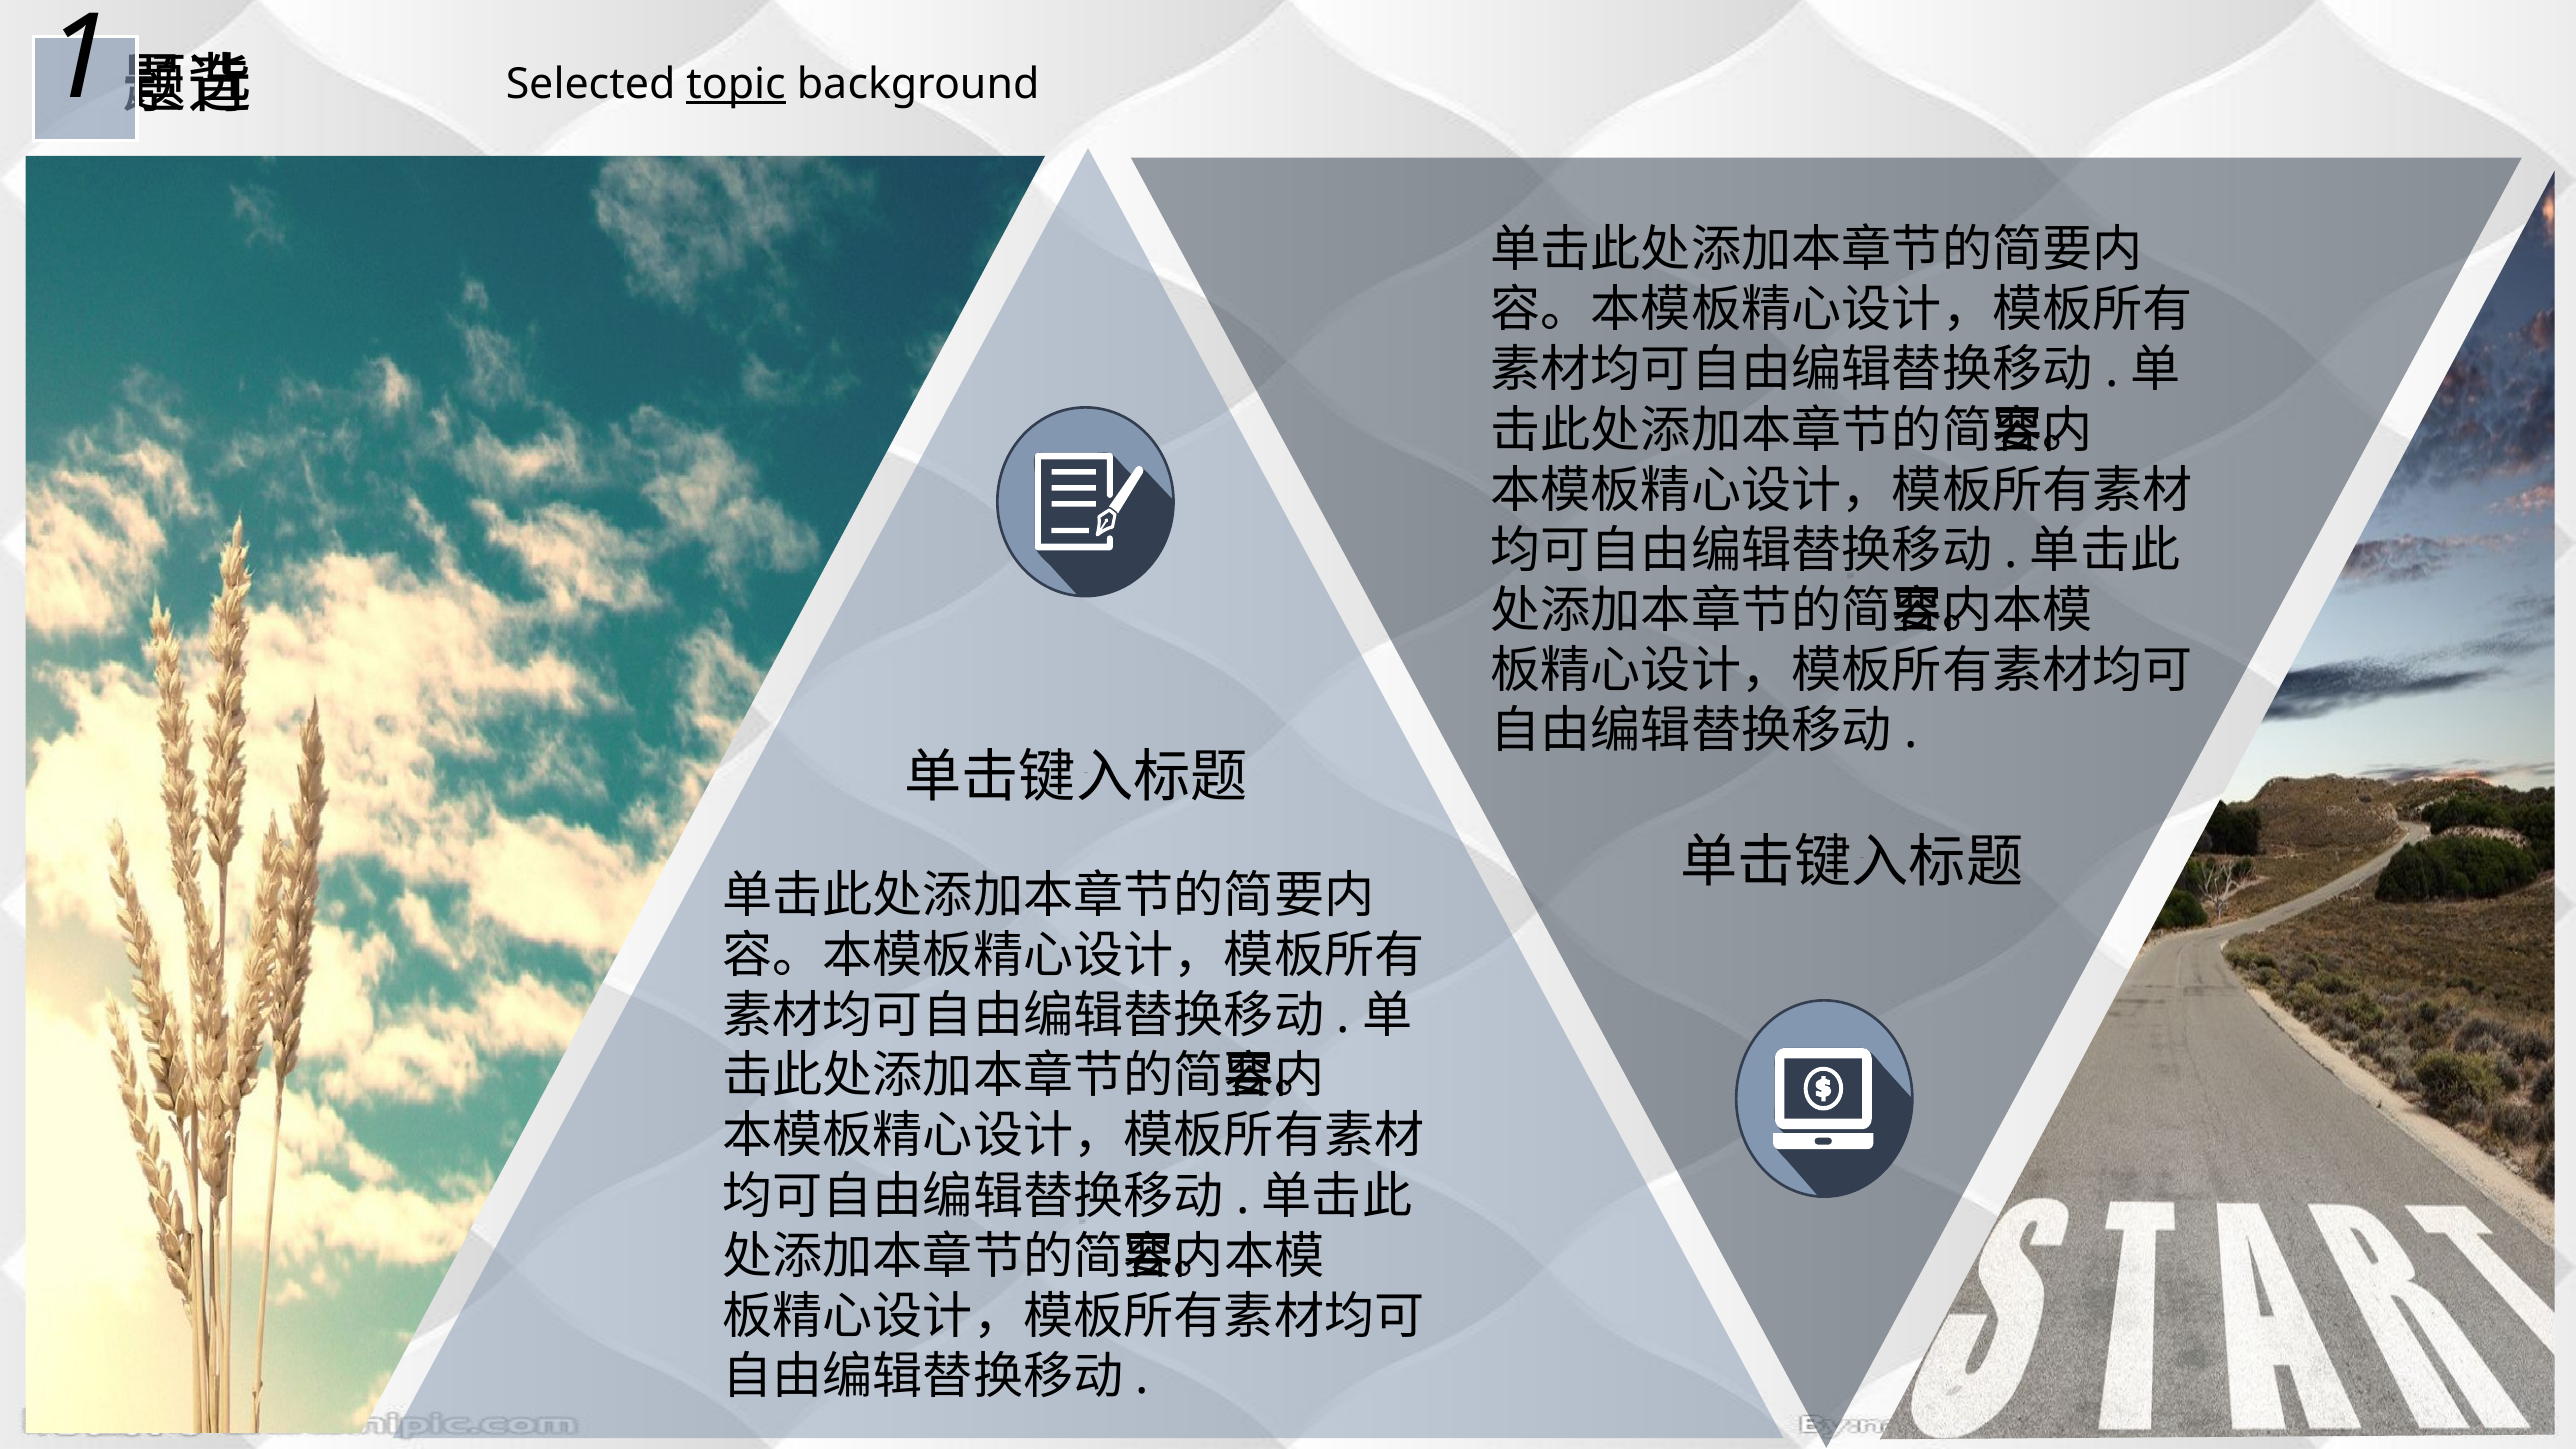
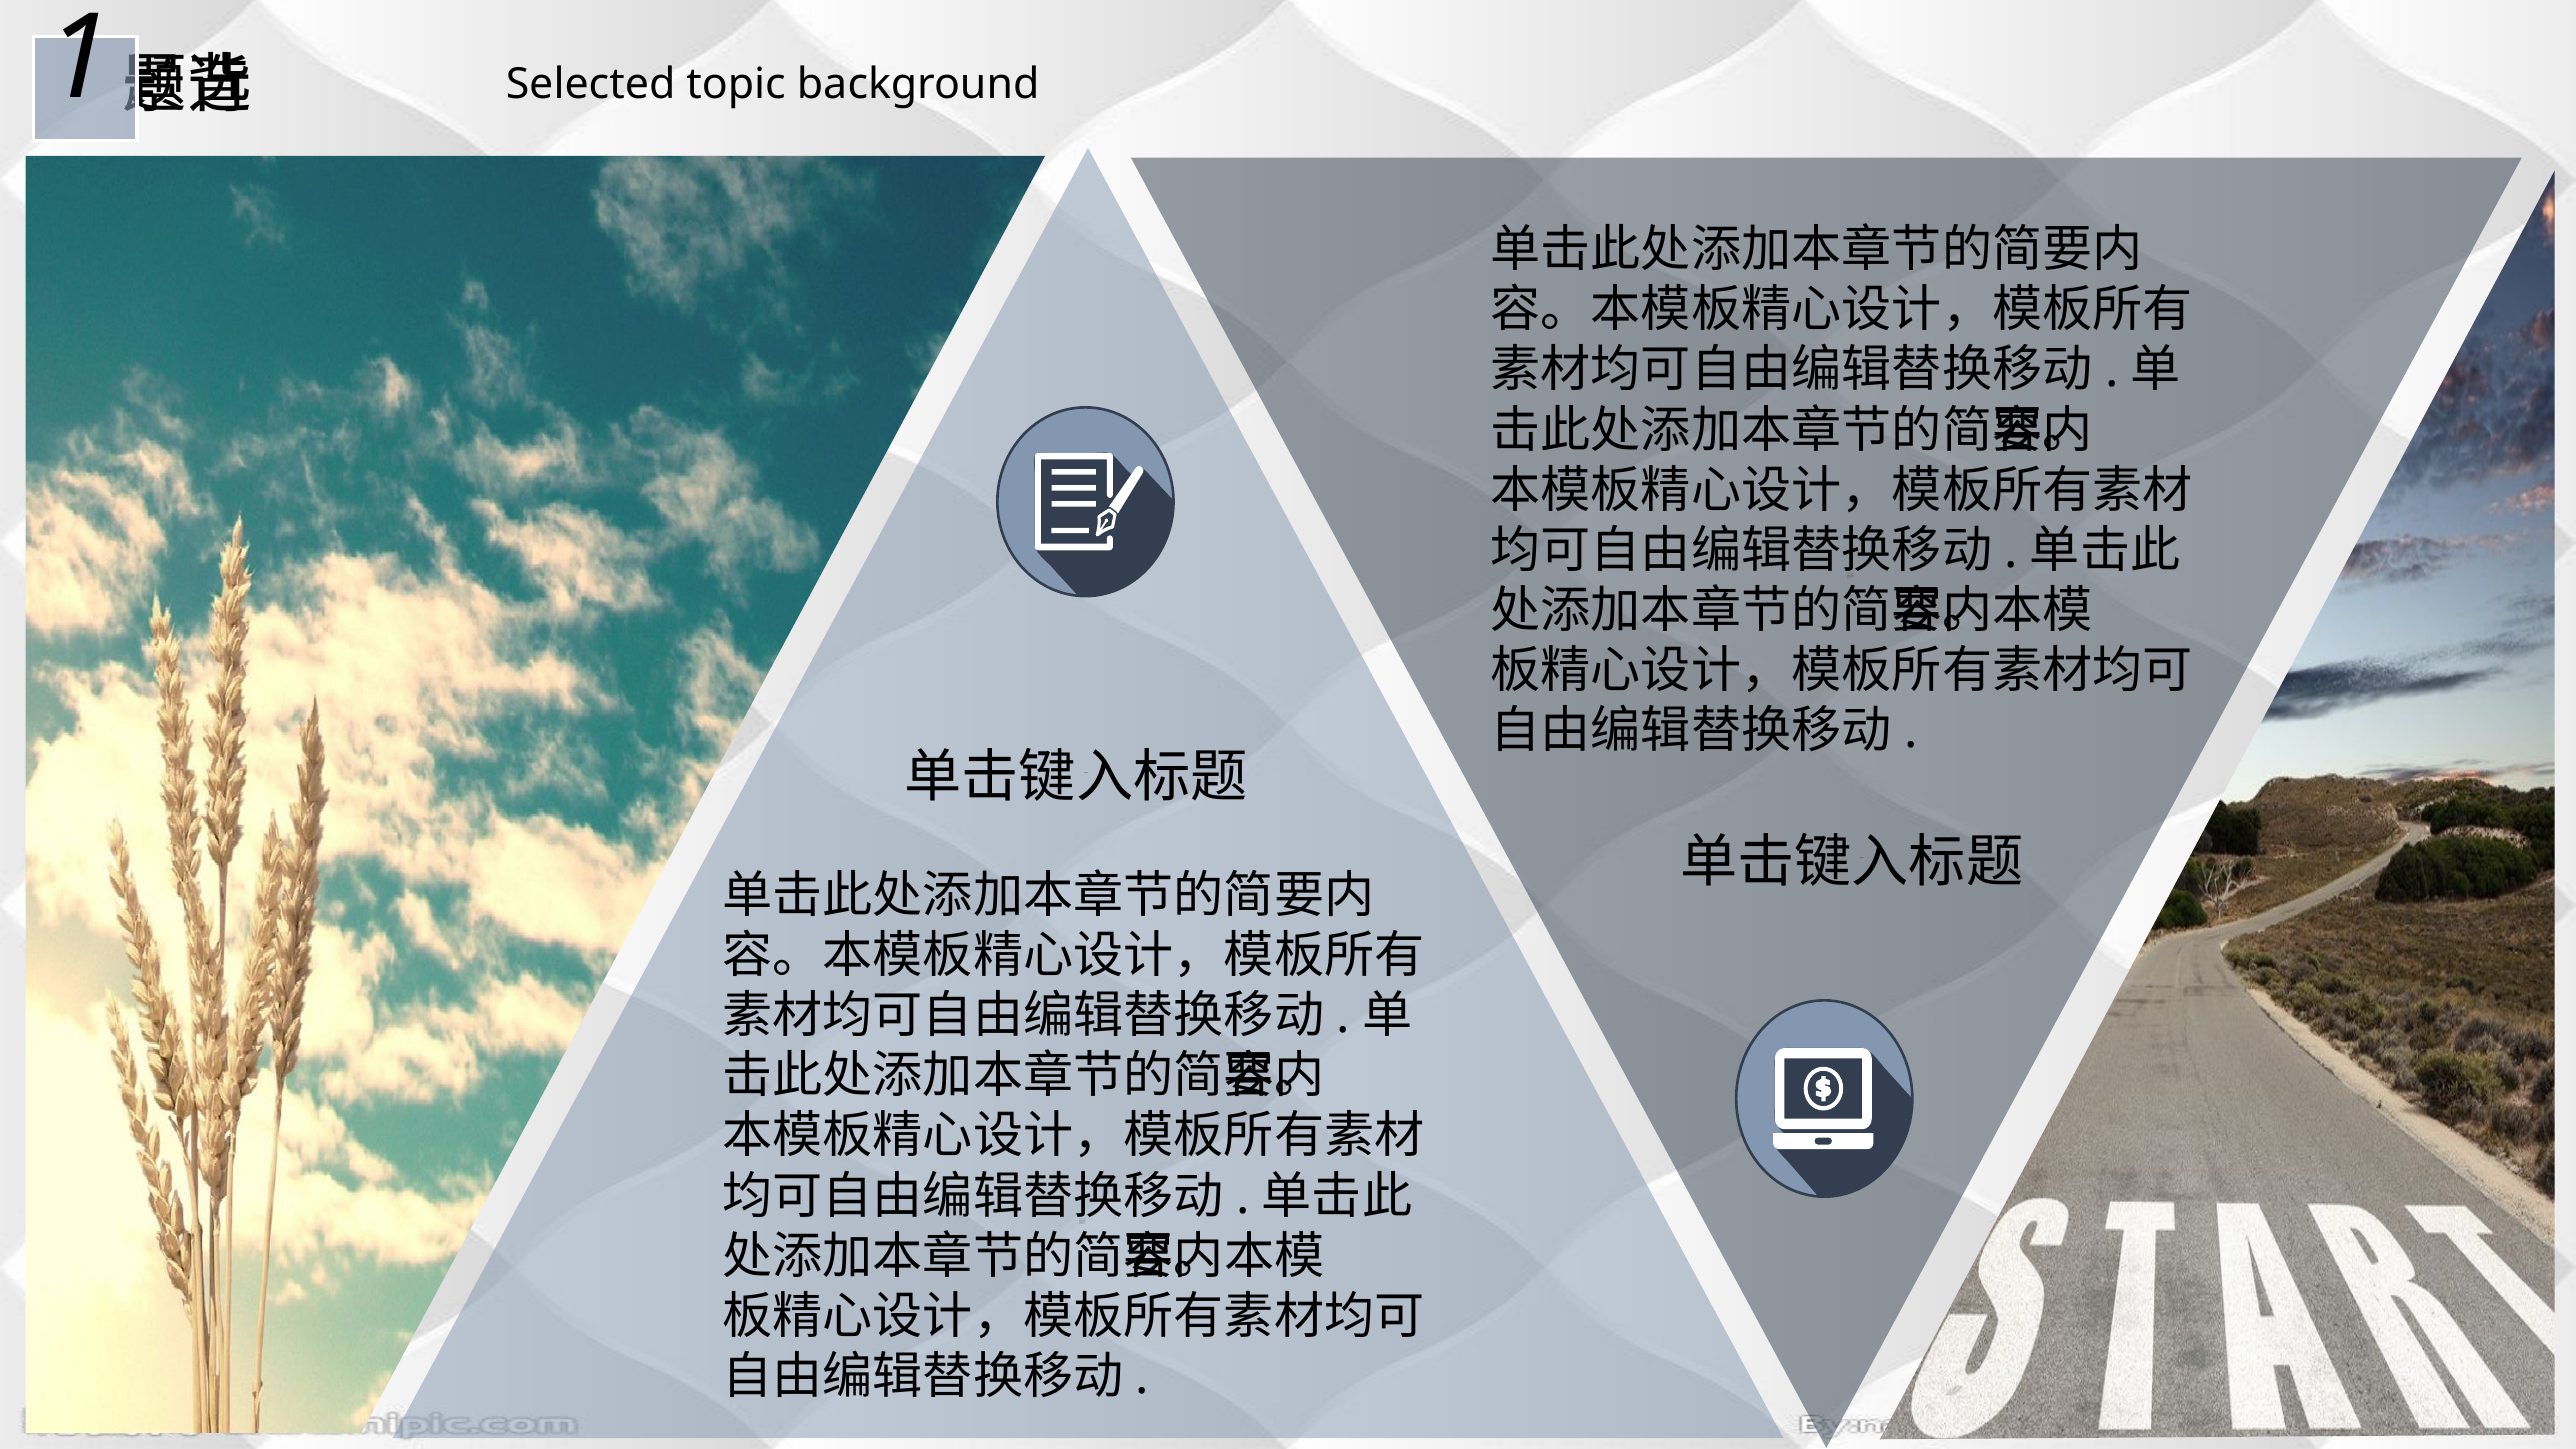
topic underline: present -> none
